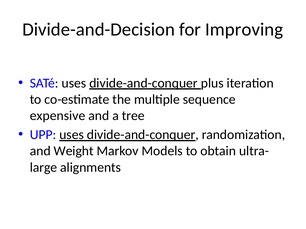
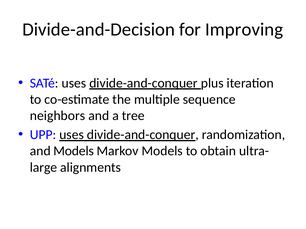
expensive: expensive -> neighbors
and Weight: Weight -> Models
